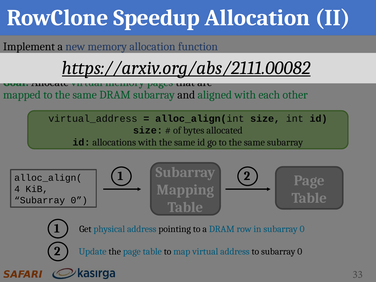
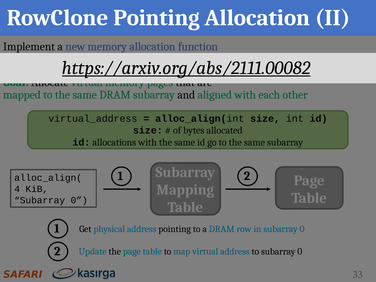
RowClone Speedup: Speedup -> Pointing
